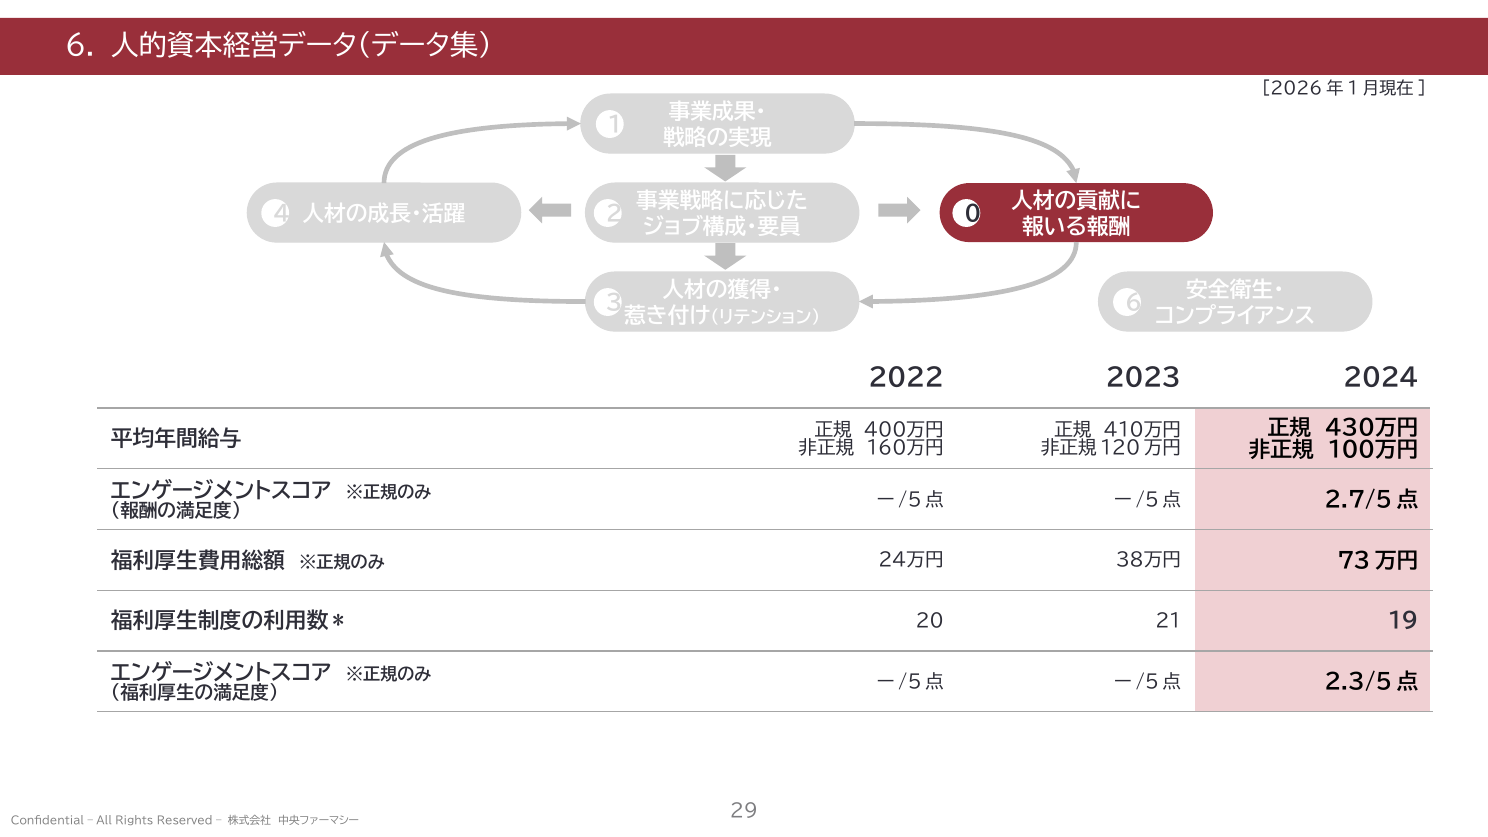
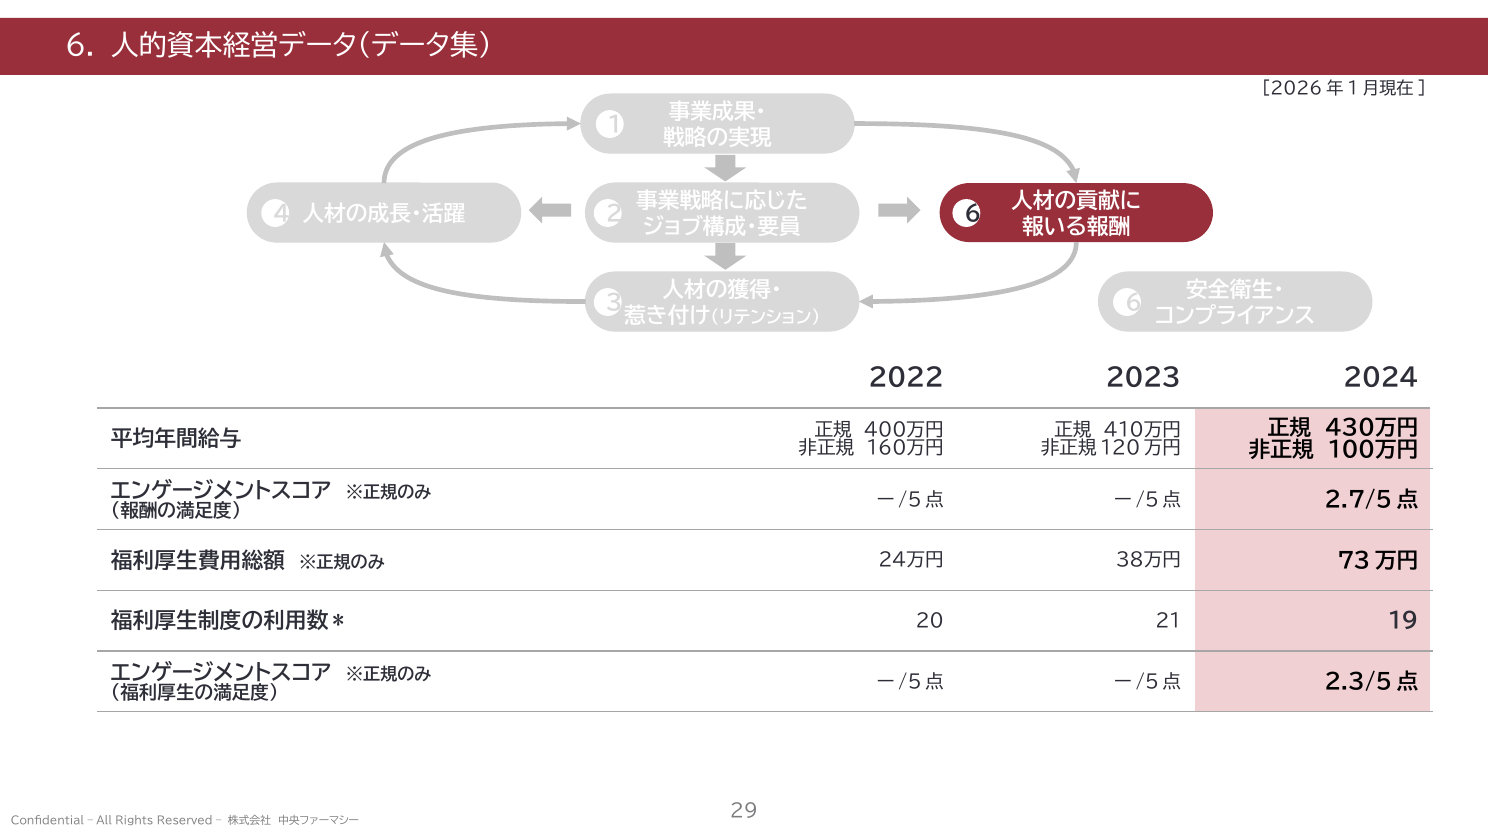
4 0: 0 -> 6
